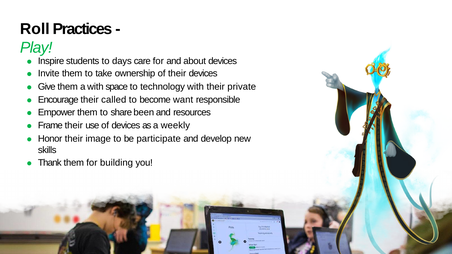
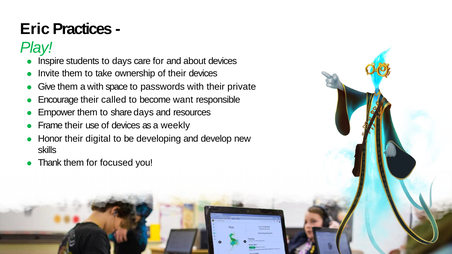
Roll: Roll -> Eric
technology: technology -> passwords
share been: been -> days
image: image -> digital
participate: participate -> developing
building: building -> focused
